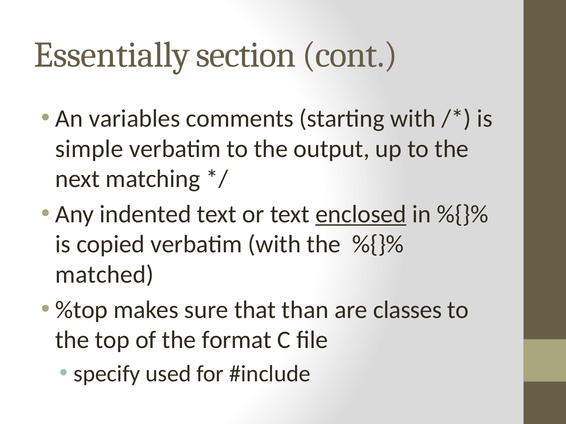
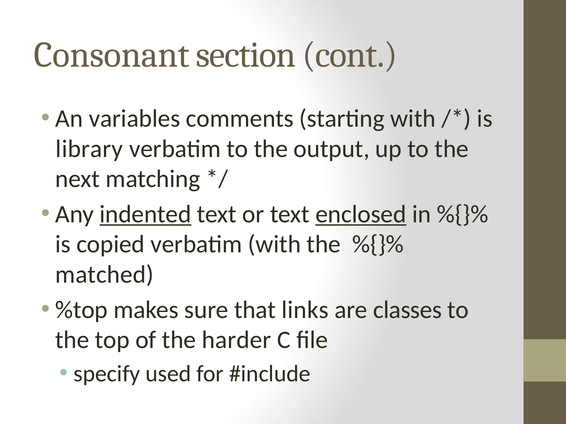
Essentially: Essentially -> Consonant
simple: simple -> library
indented underline: none -> present
than: than -> links
format: format -> harder
